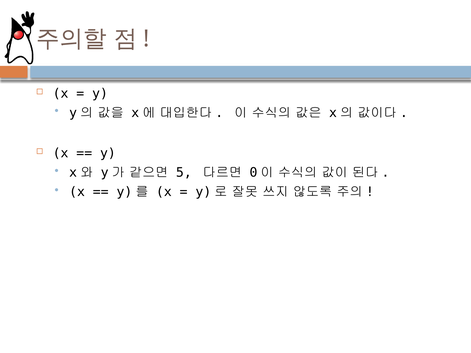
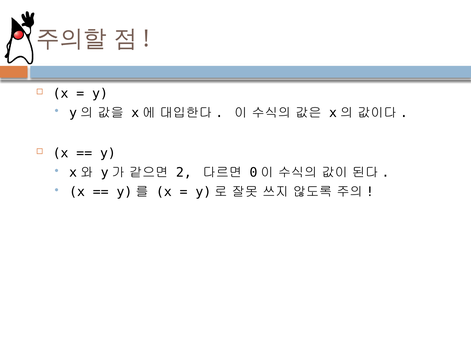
5: 5 -> 2
